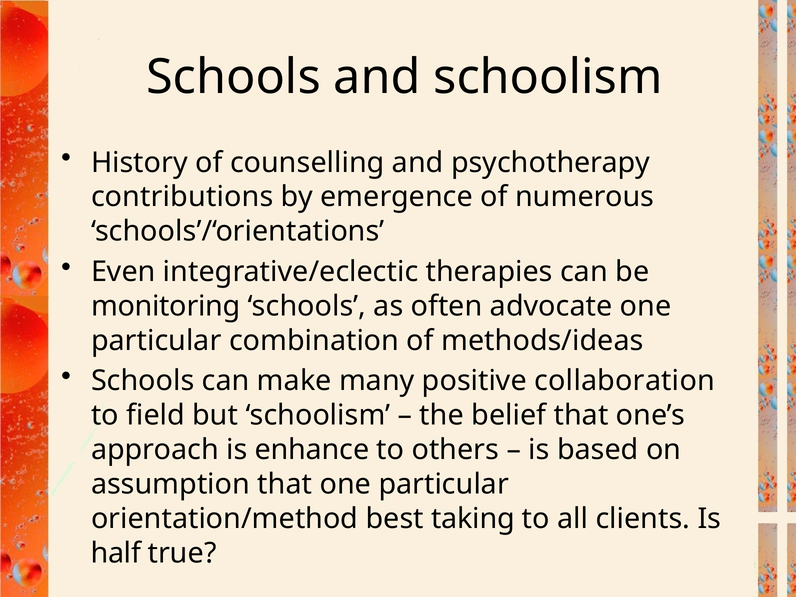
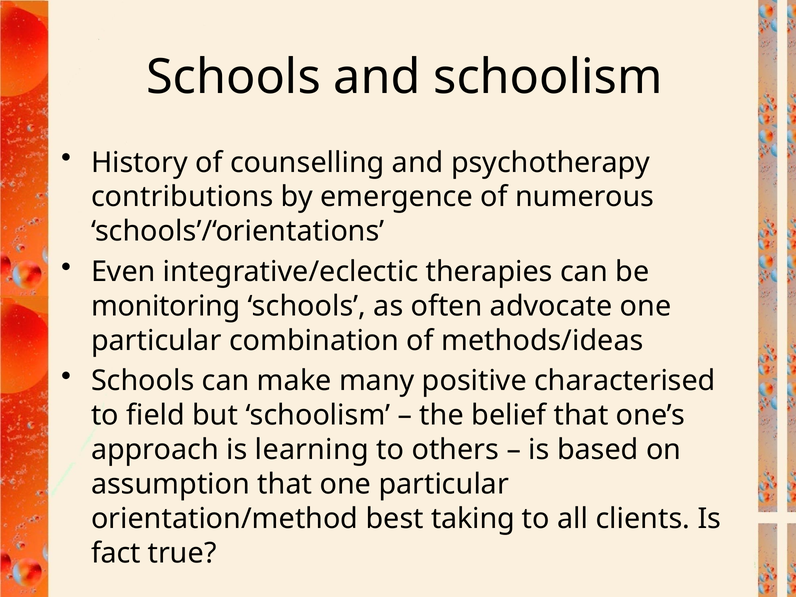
collaboration: collaboration -> characterised
enhance: enhance -> learning
half: half -> fact
